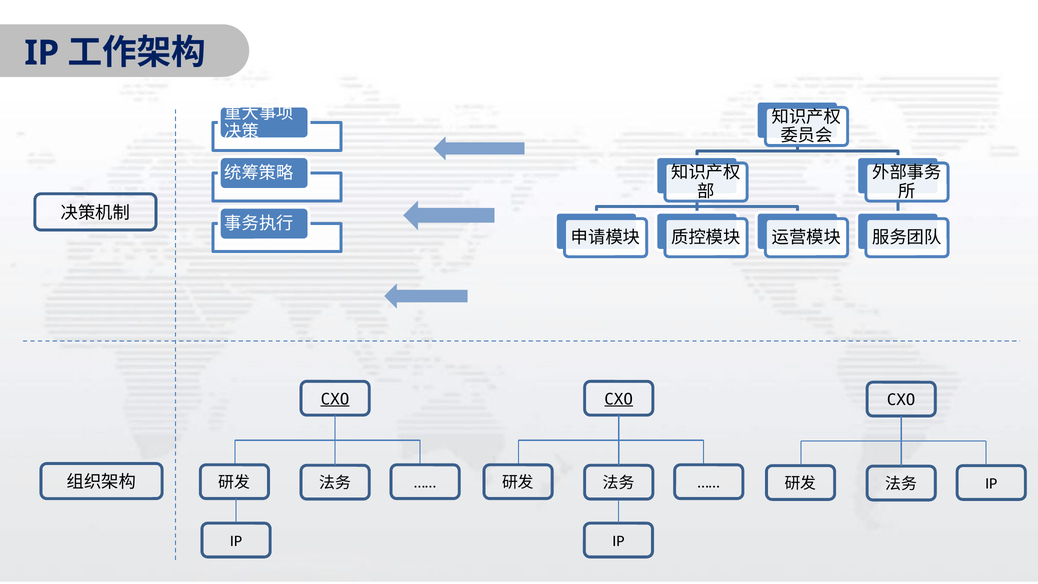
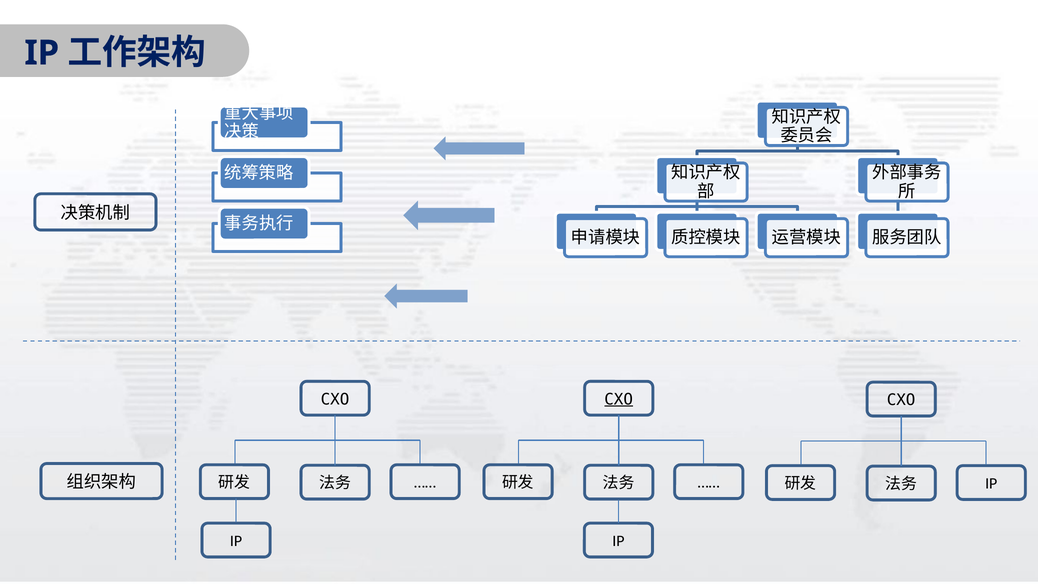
CXO at (335, 399) underline: present -> none
